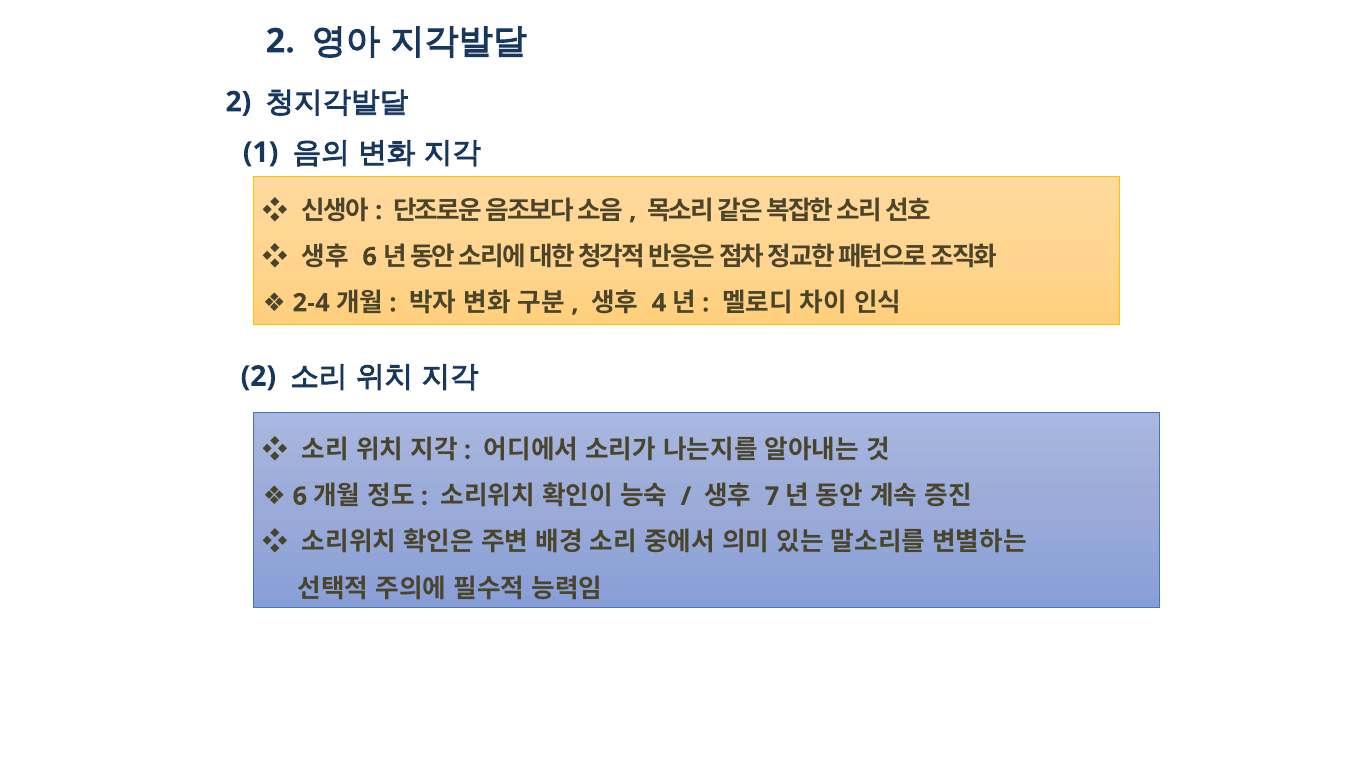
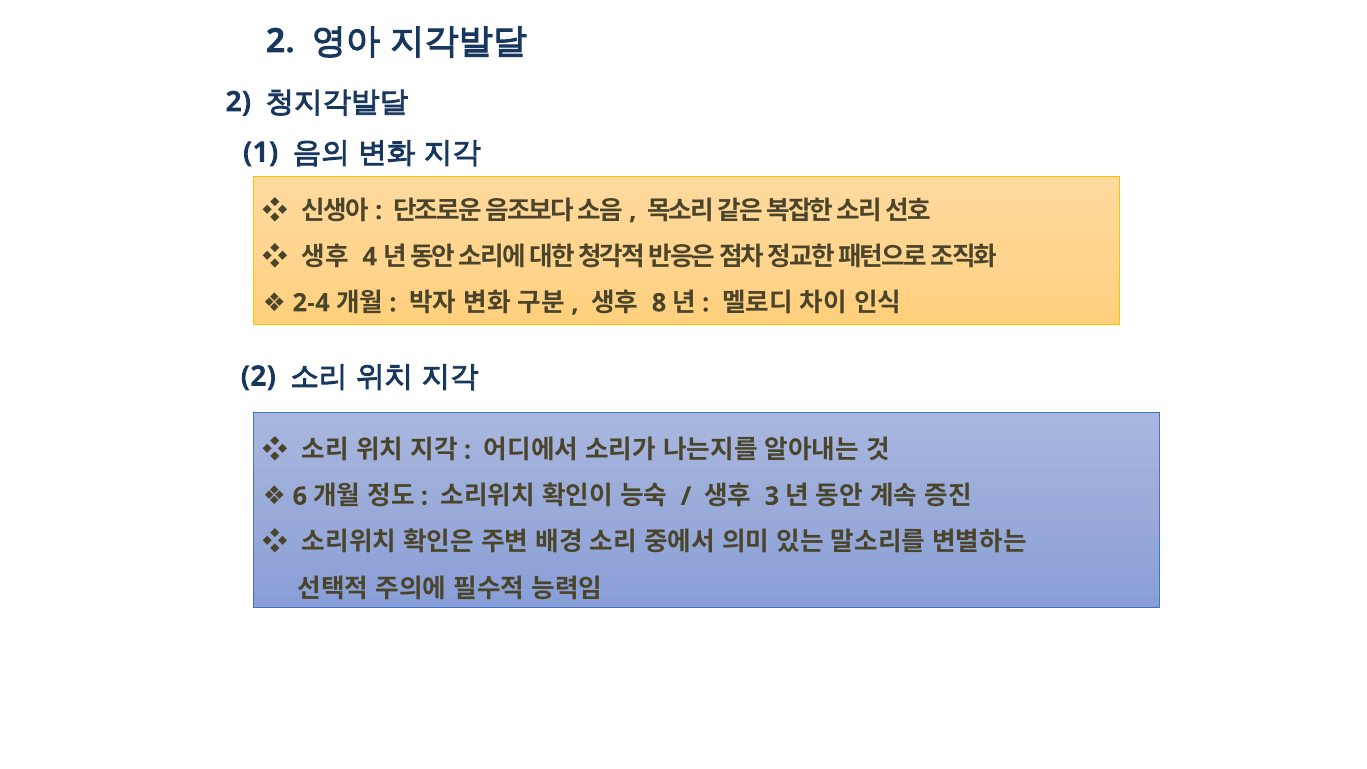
6 at (370, 257): 6 -> 4
4: 4 -> 8
7: 7 -> 3
